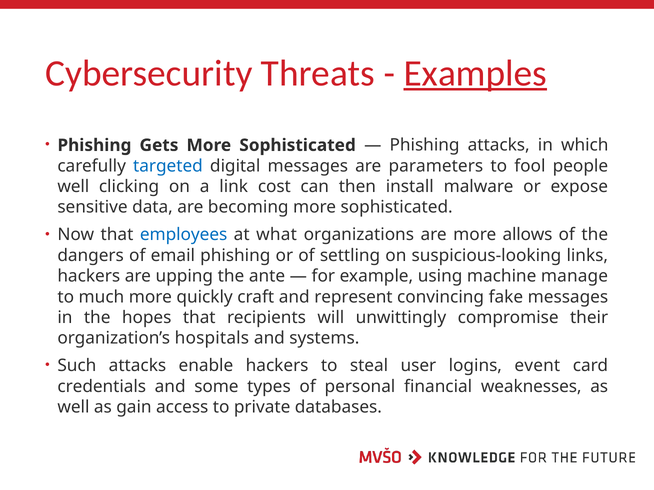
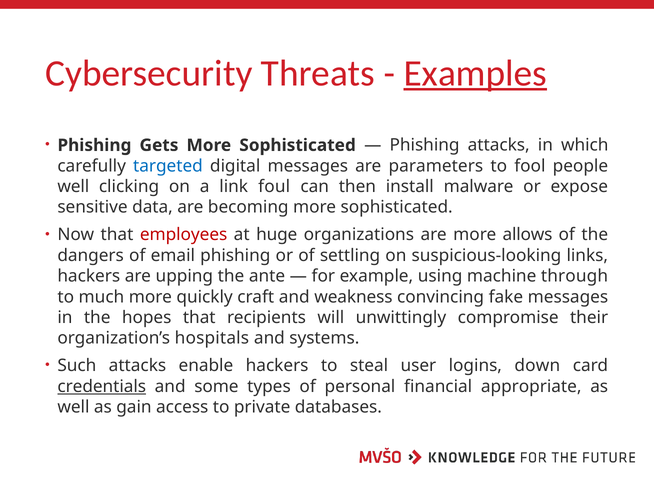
cost: cost -> foul
employees colour: blue -> red
what: what -> huge
manage: manage -> through
represent: represent -> weakness
event: event -> down
credentials underline: none -> present
weaknesses: weaknesses -> appropriate
